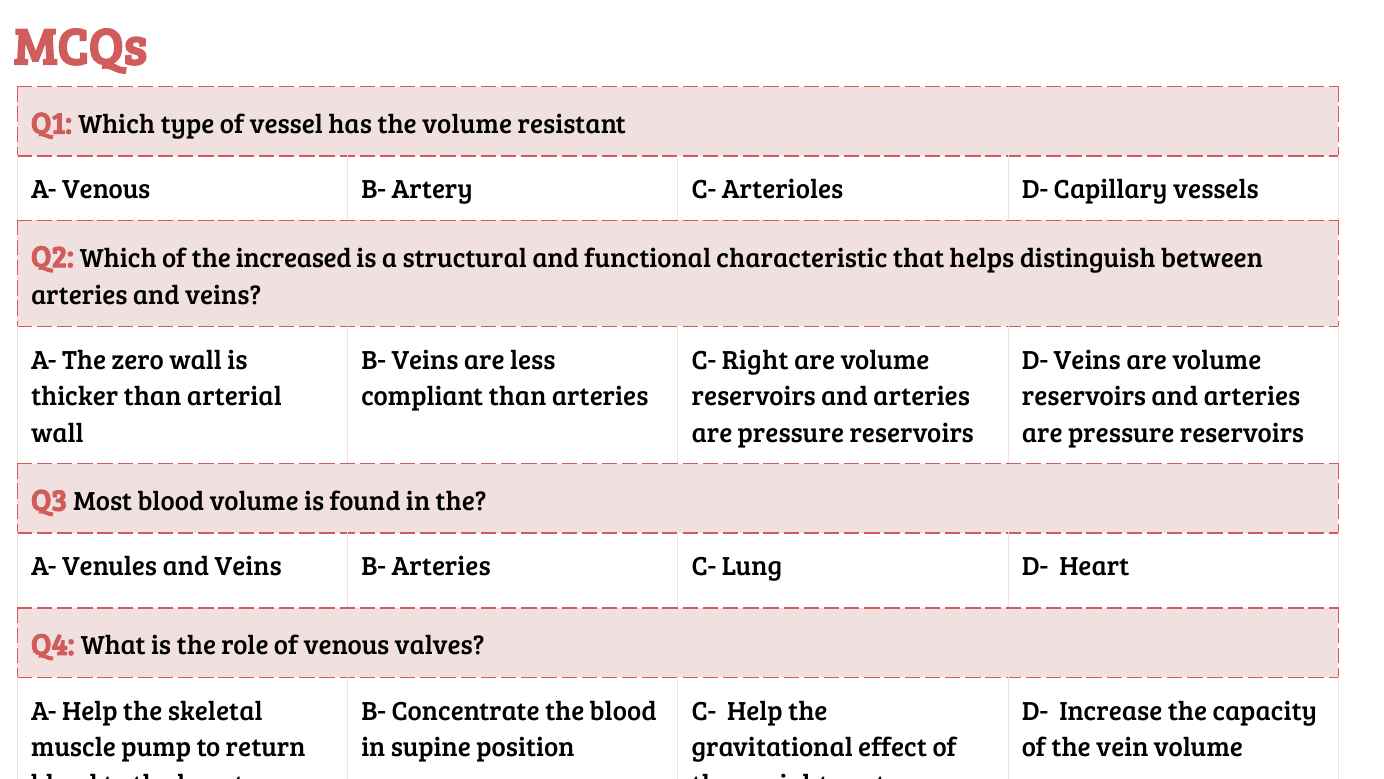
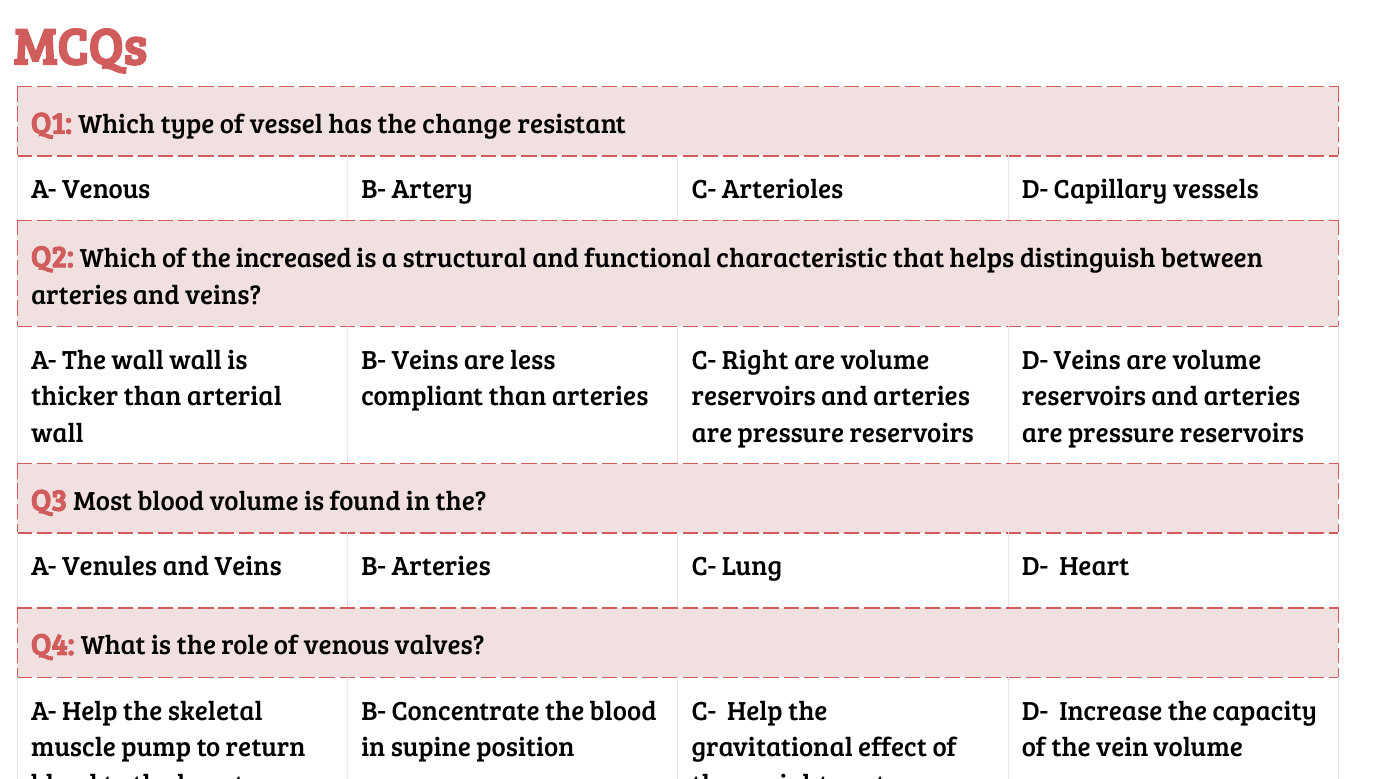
the volume: volume -> change
The zero: zero -> wall
